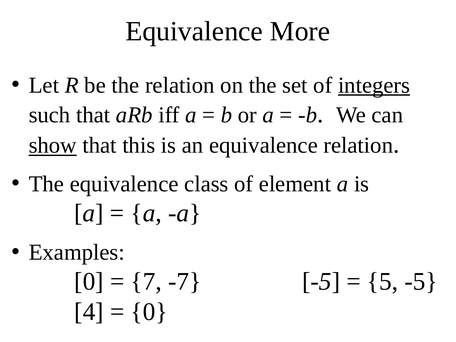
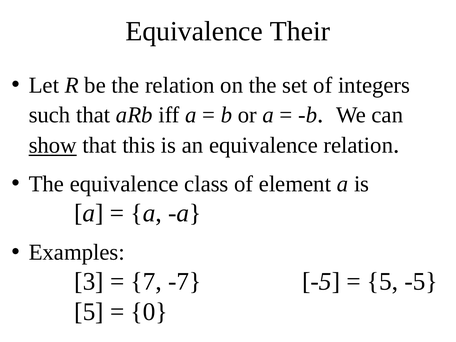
More: More -> Their
integers underline: present -> none
0 at (89, 281): 0 -> 3
4 at (89, 312): 4 -> 5
